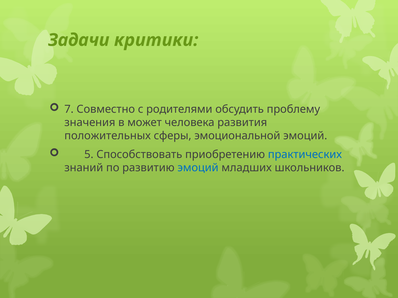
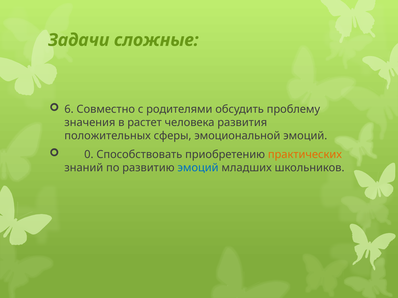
критики: критики -> сложные
7: 7 -> 6
может: может -> растет
5: 5 -> 0
практических colour: blue -> orange
